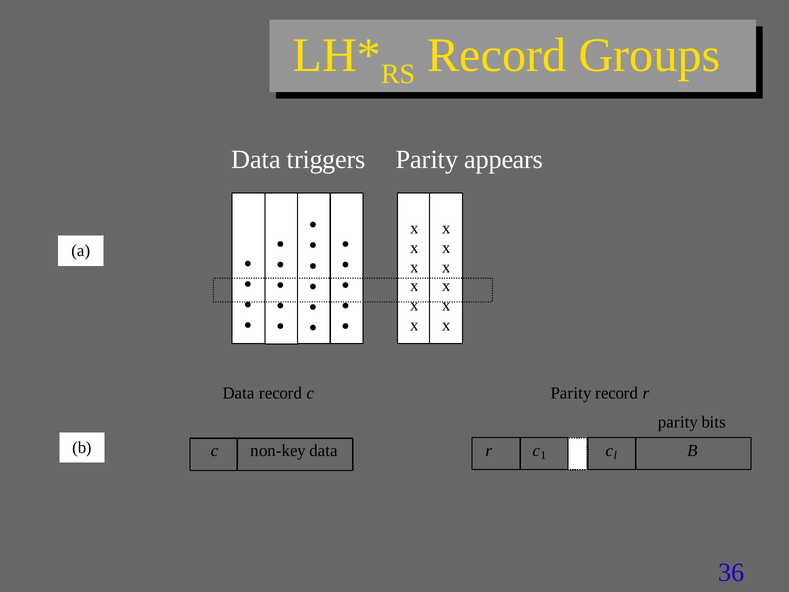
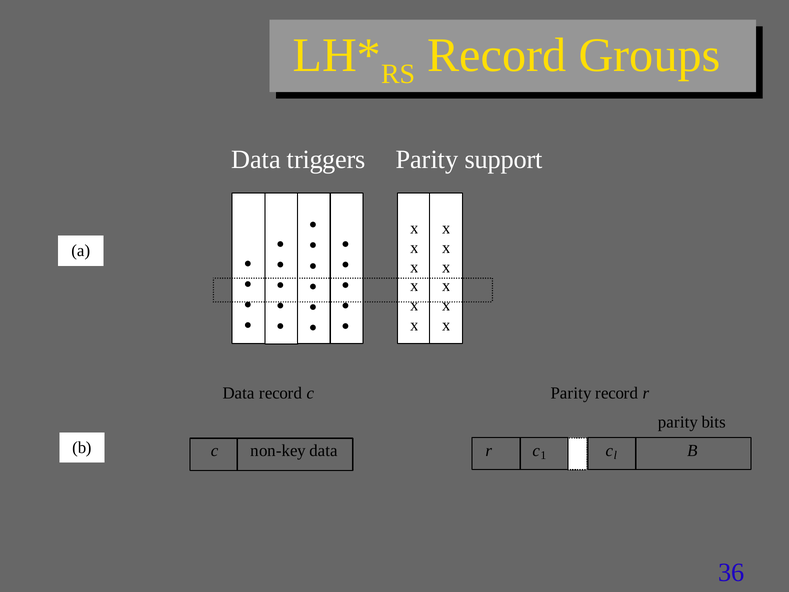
appears: appears -> support
